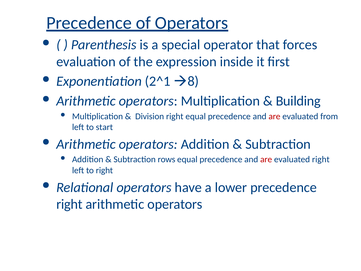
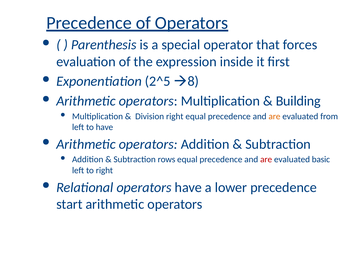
2^1: 2^1 -> 2^5
are at (274, 116) colour: red -> orange
to start: start -> have
evaluated right: right -> basic
right at (69, 204): right -> start
